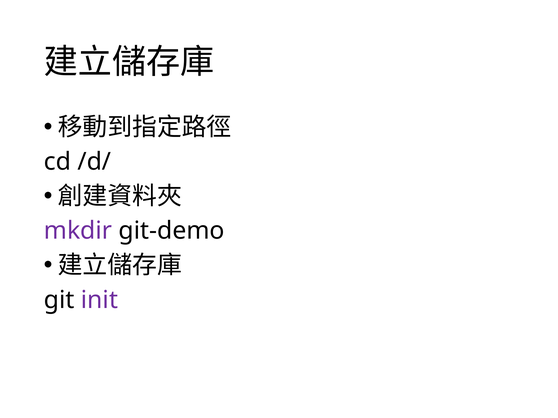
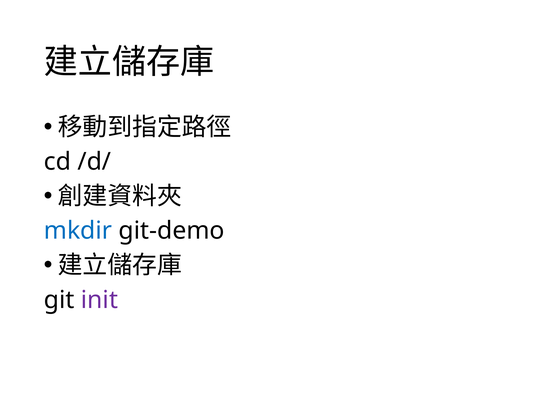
mkdir colour: purple -> blue
